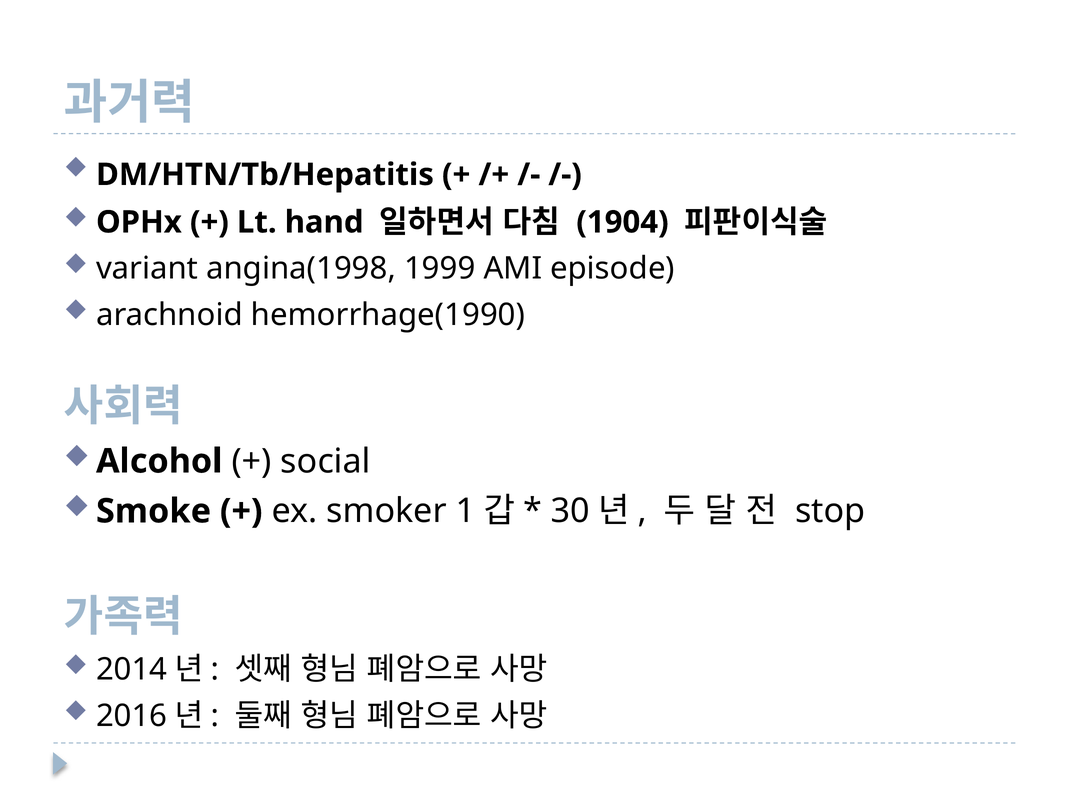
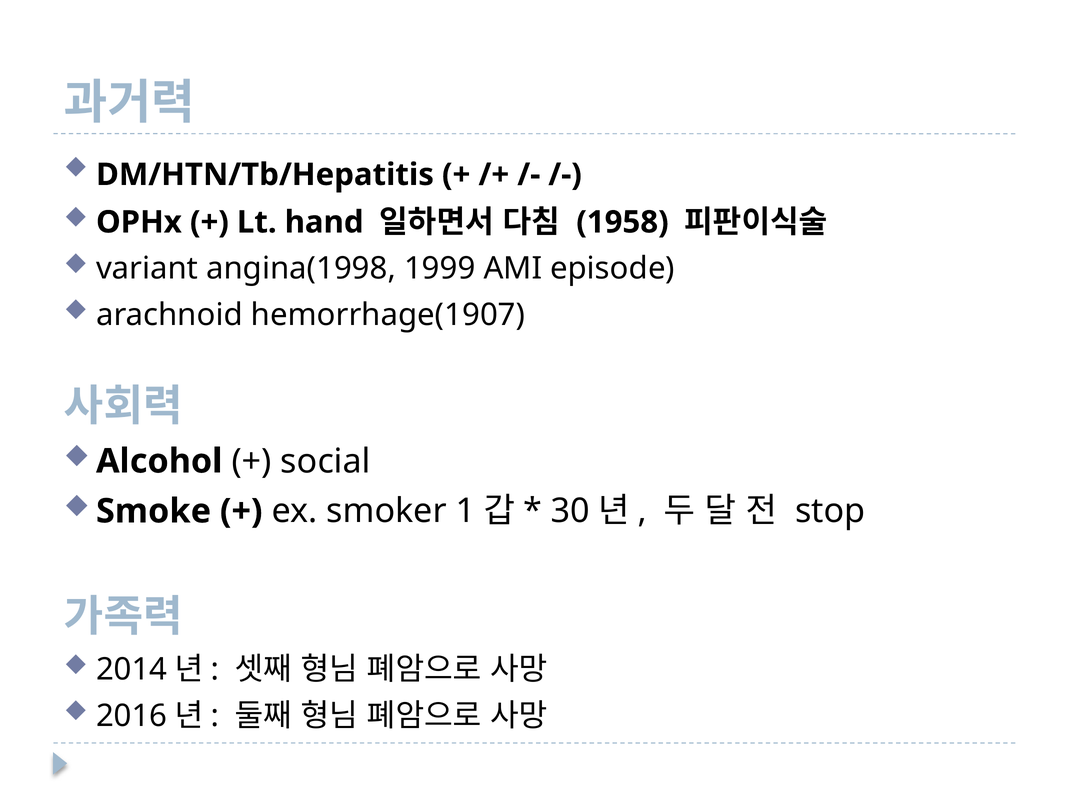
1904: 1904 -> 1958
hemorrhage(1990: hemorrhage(1990 -> hemorrhage(1907
